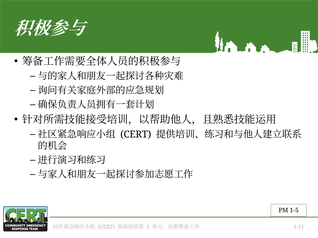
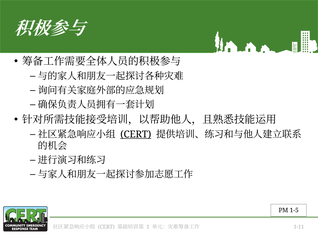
CERT at (136, 135) underline: none -> present
